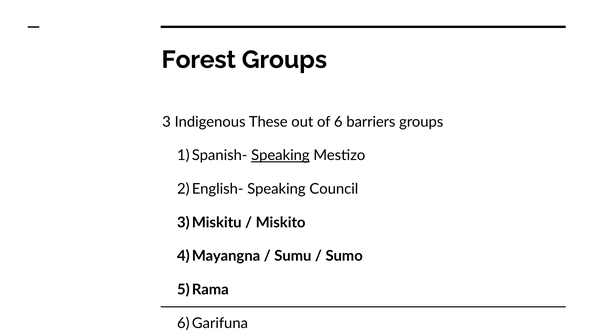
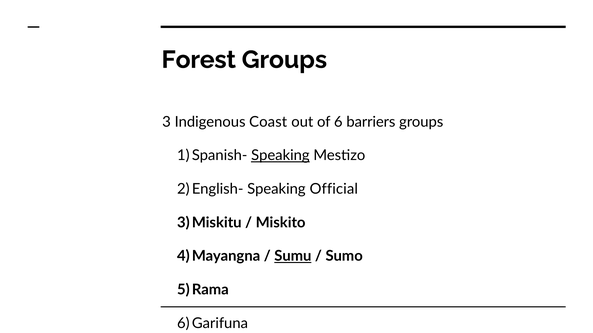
These: These -> Coast
Council: Council -> Official
Sumu underline: none -> present
